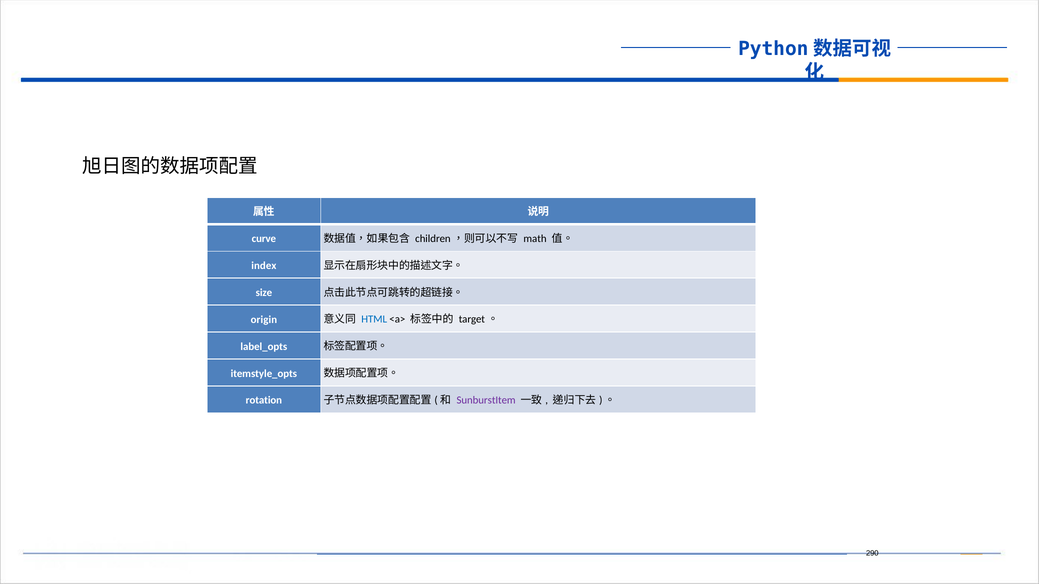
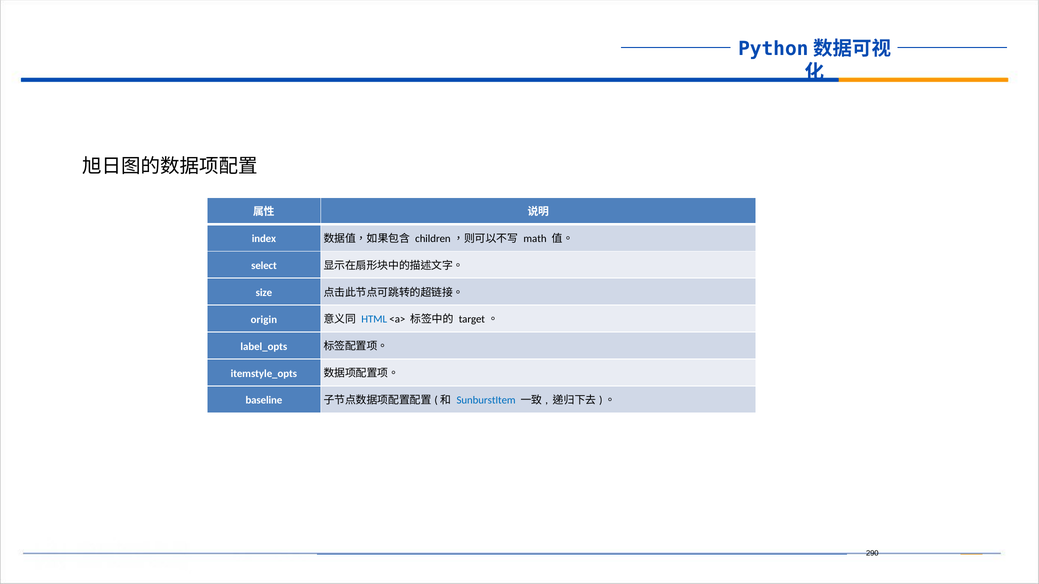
curve: curve -> index
index: index -> select
rotation: rotation -> baseline
SunburstItem colour: purple -> blue
